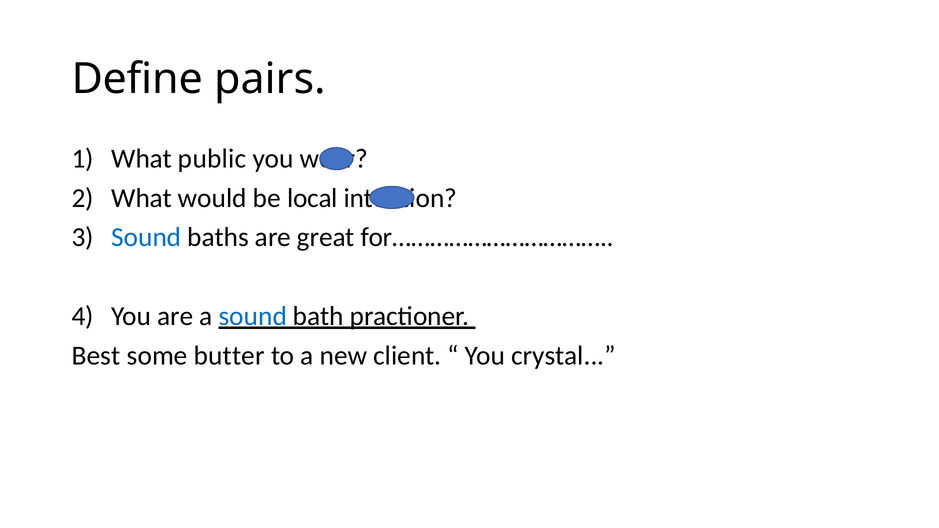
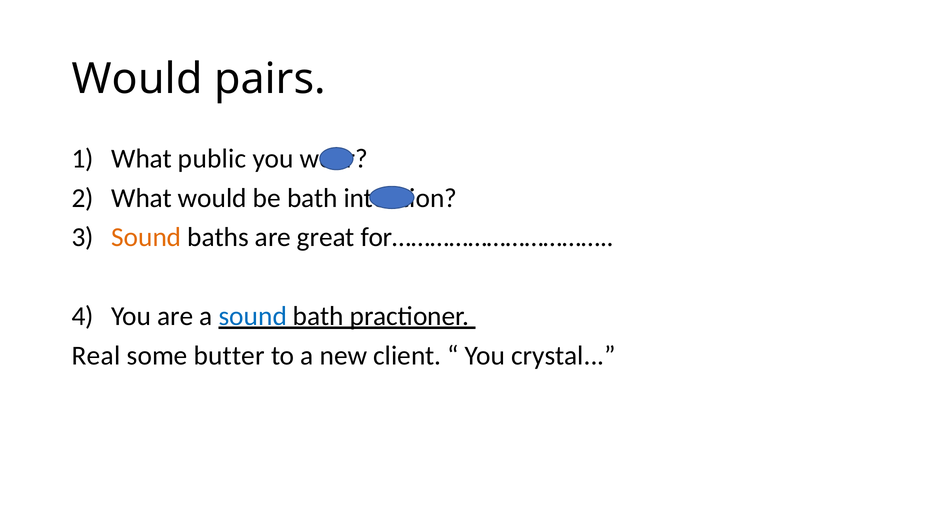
Define at (137, 79): Define -> Would
be local: local -> bath
Sound at (146, 238) colour: blue -> orange
Best: Best -> Real
